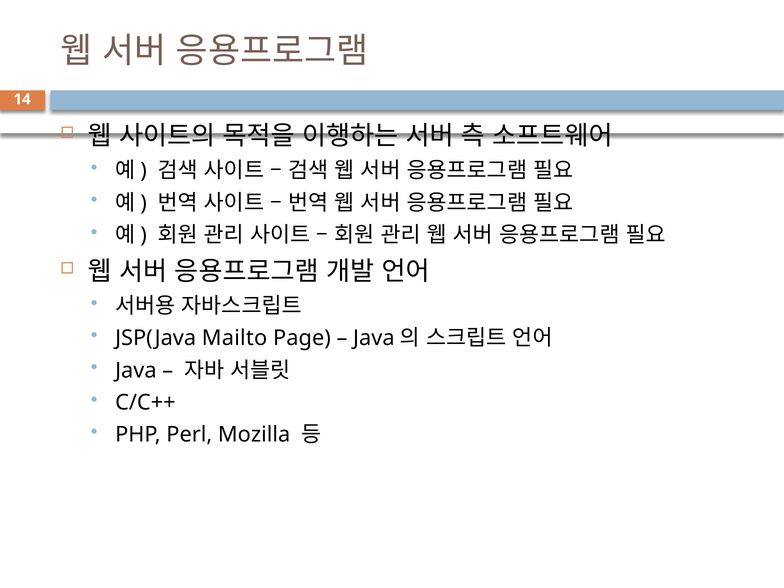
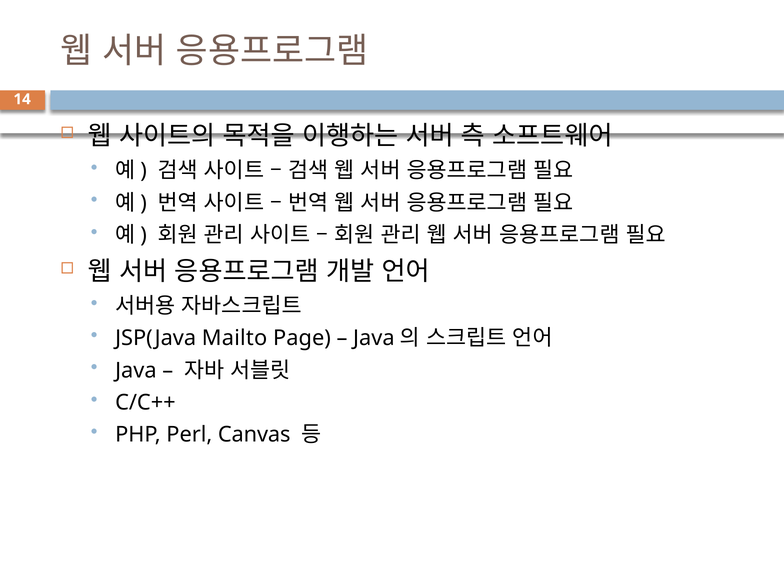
Mozilla: Mozilla -> Canvas
